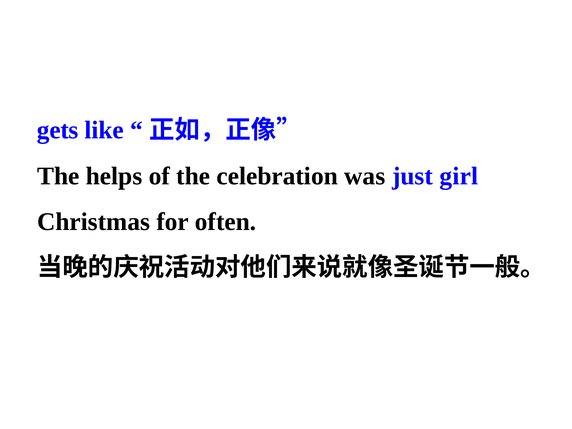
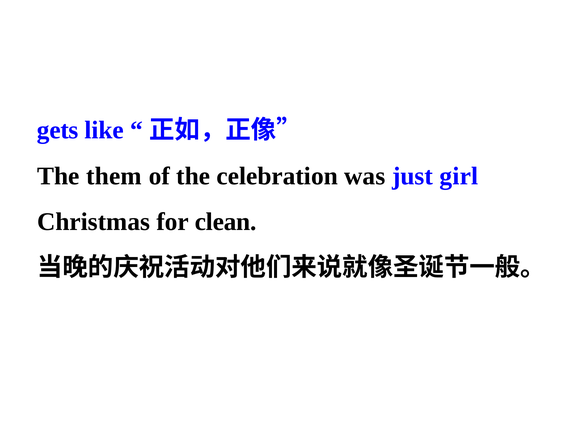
helps: helps -> them
often: often -> clean
